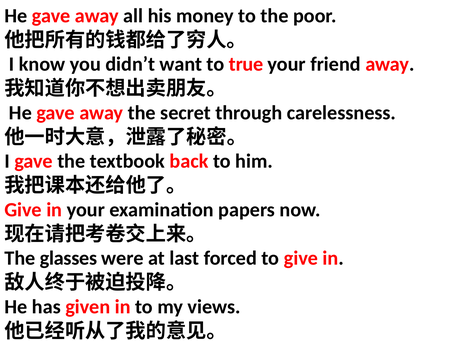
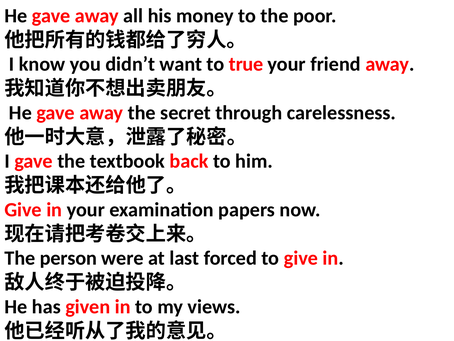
glasses: glasses -> person
